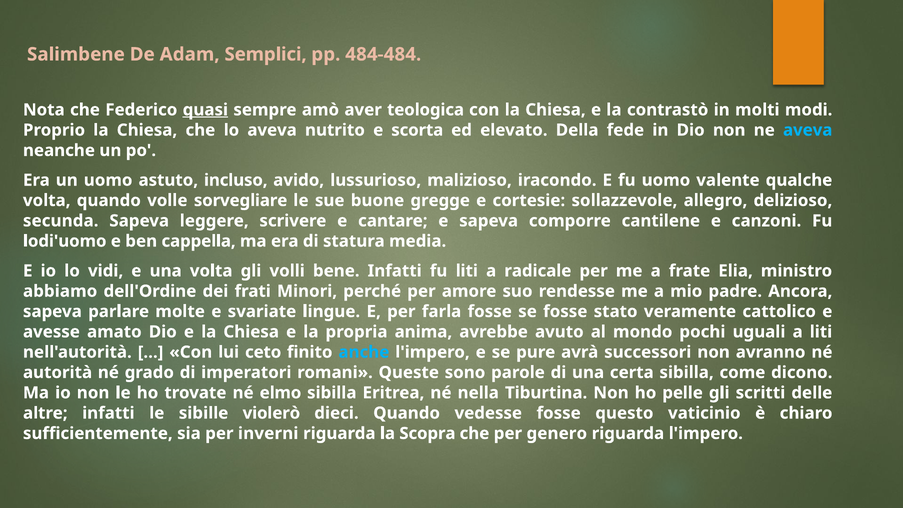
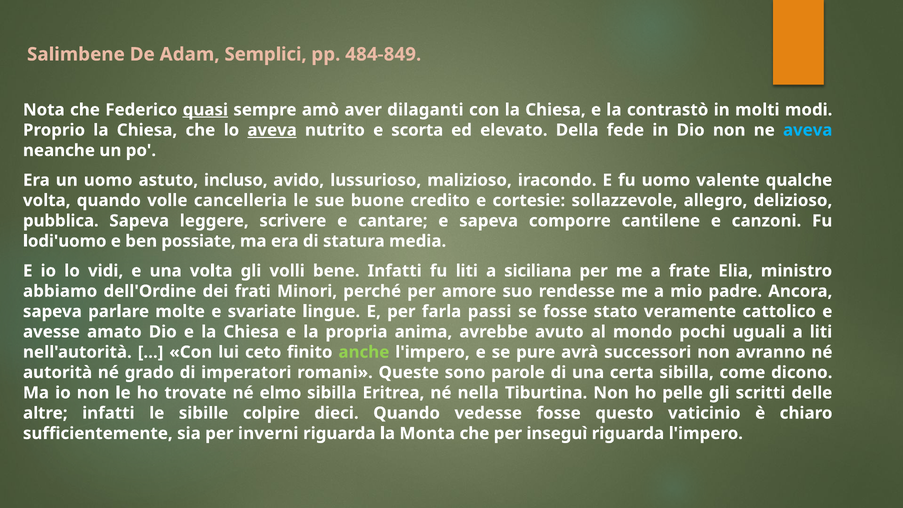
484-484: 484-484 -> 484-849
teologica: teologica -> dilaganti
aveva at (272, 130) underline: none -> present
sorvegliare: sorvegliare -> cancelleria
gregge: gregge -> credito
secunda: secunda -> pubblica
cappella: cappella -> possiate
radicale: radicale -> siciliana
farla fosse: fosse -> passi
anche colour: light blue -> light green
violerò: violerò -> colpire
Scopra: Scopra -> Monta
genero: genero -> inseguì
